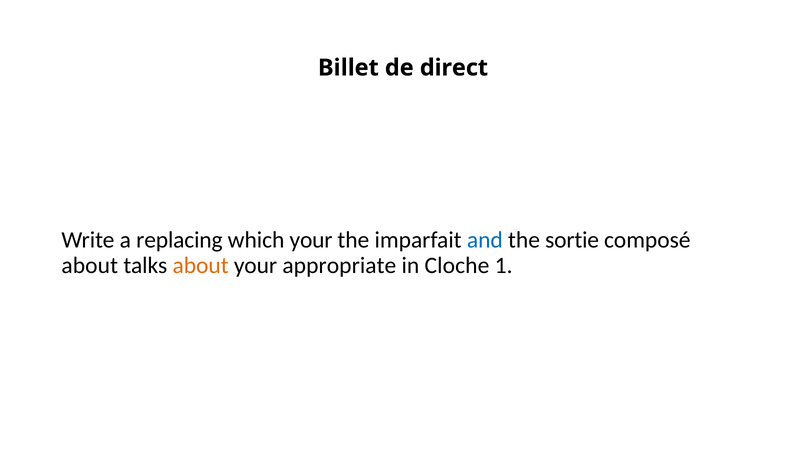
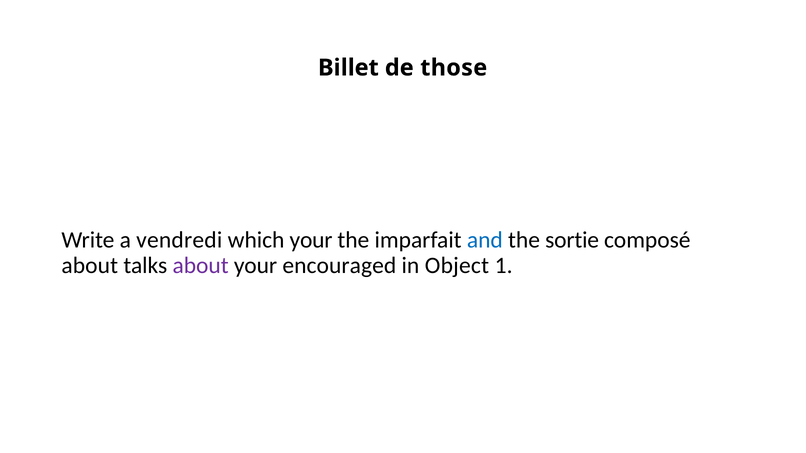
direct: direct -> those
replacing: replacing -> vendredi
about at (201, 266) colour: orange -> purple
appropriate: appropriate -> encouraged
Cloche: Cloche -> Object
